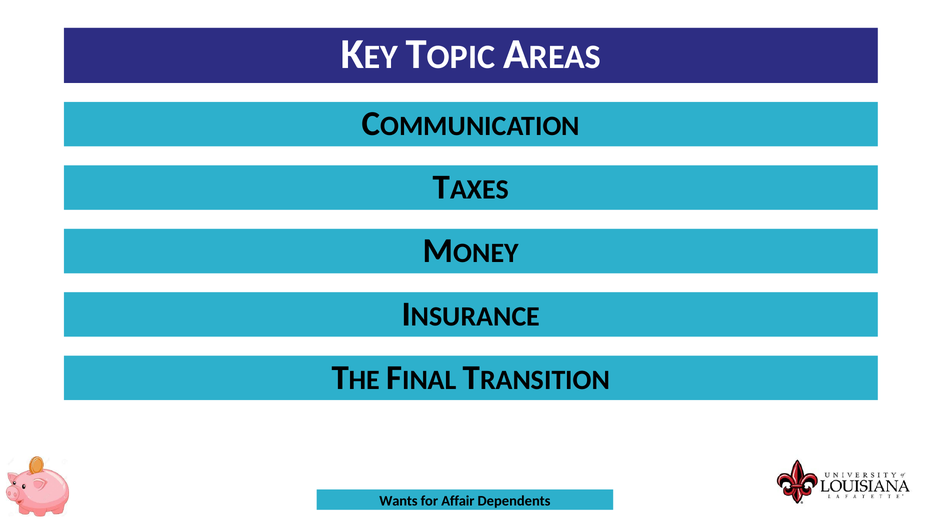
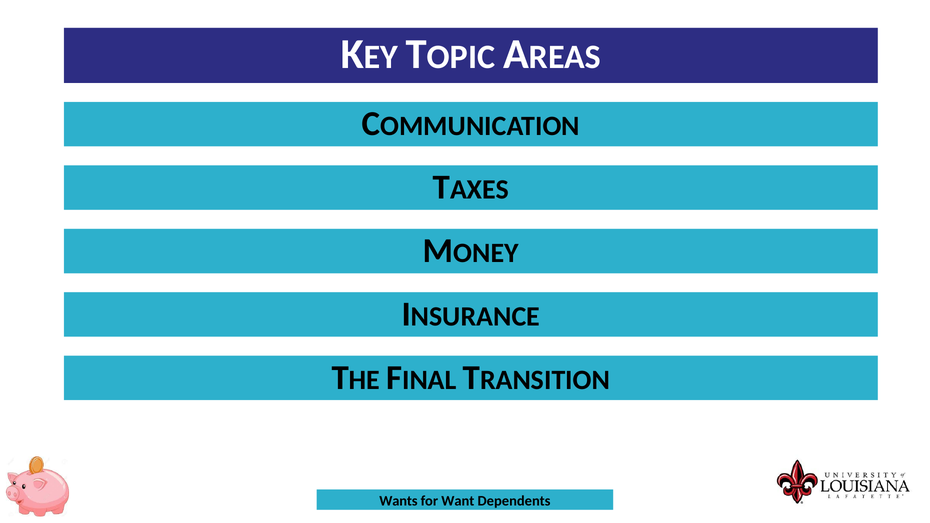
Affair: Affair -> Want
